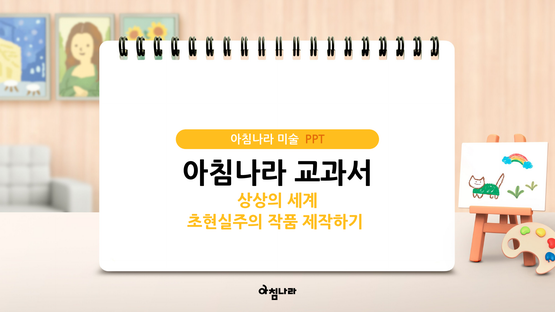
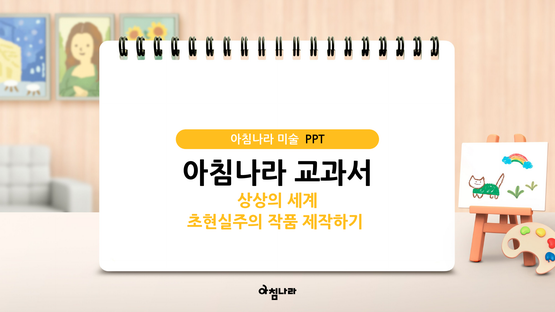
PPT colour: orange -> black
